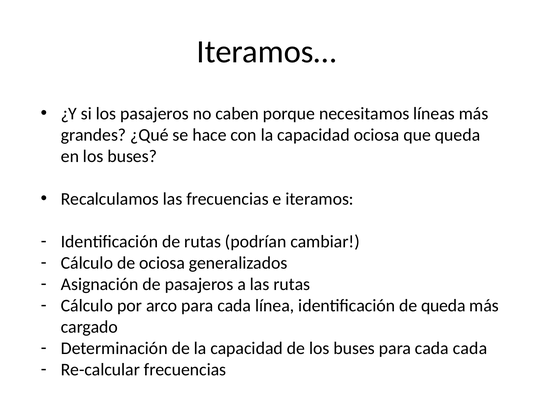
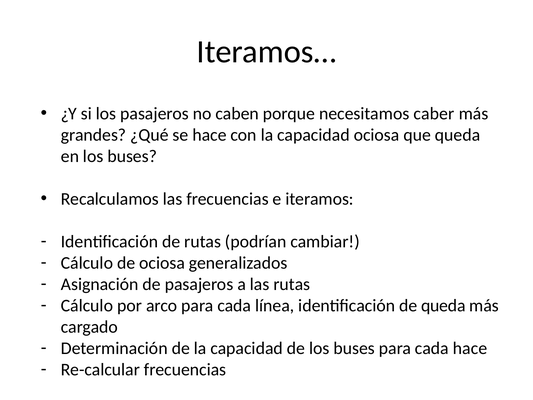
líneas: líneas -> caber
cada cada: cada -> hace
